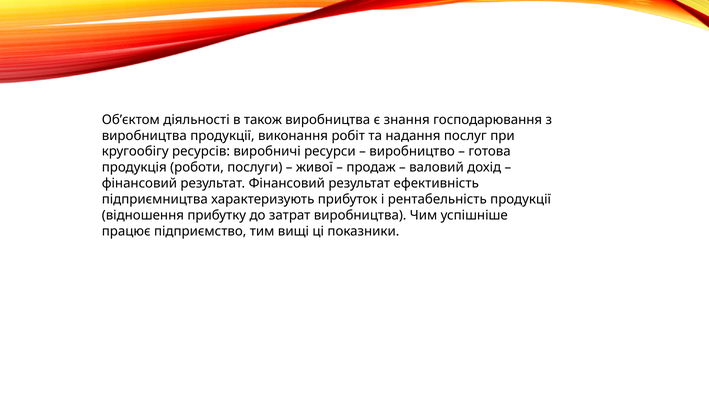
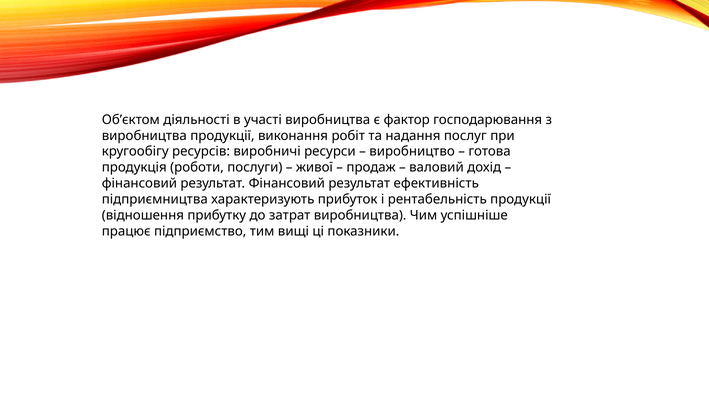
також: також -> участі
знання: знання -> фактор
